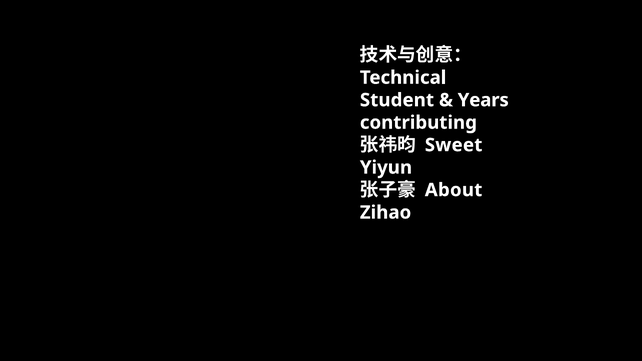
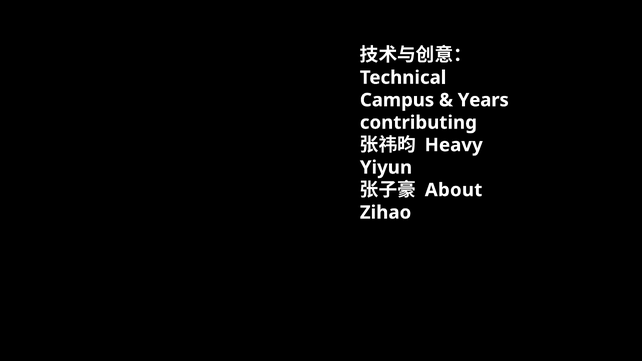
Student: Student -> Campus
Sweet: Sweet -> Heavy
